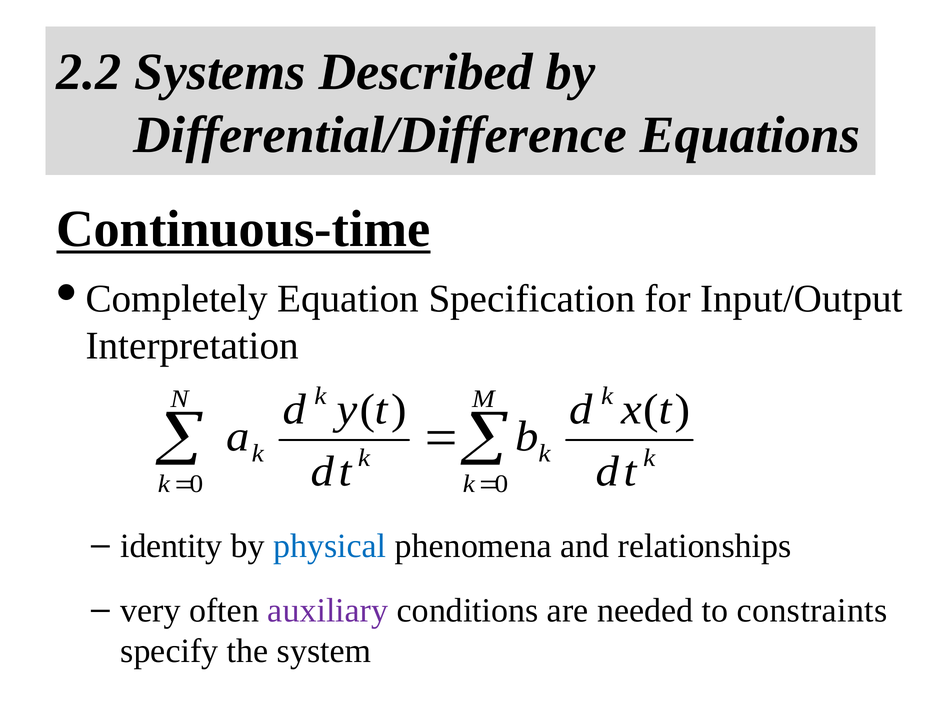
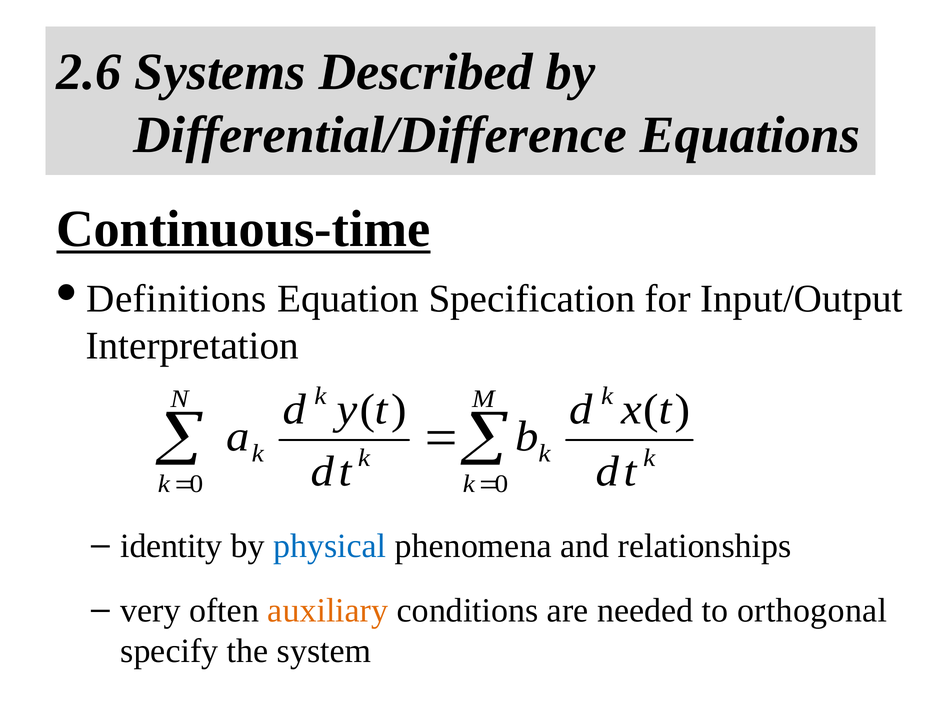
2.2: 2.2 -> 2.6
Completely: Completely -> Definitions
auxiliary colour: purple -> orange
constraints: constraints -> orthogonal
